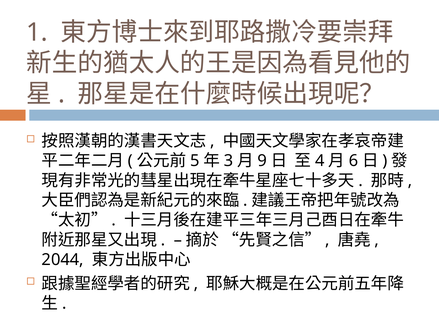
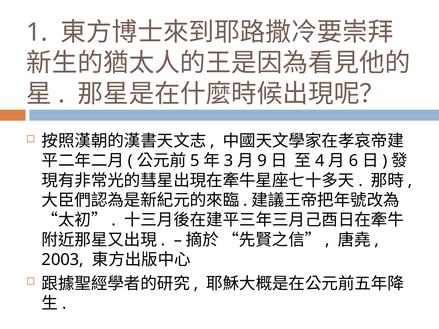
2044: 2044 -> 2003
